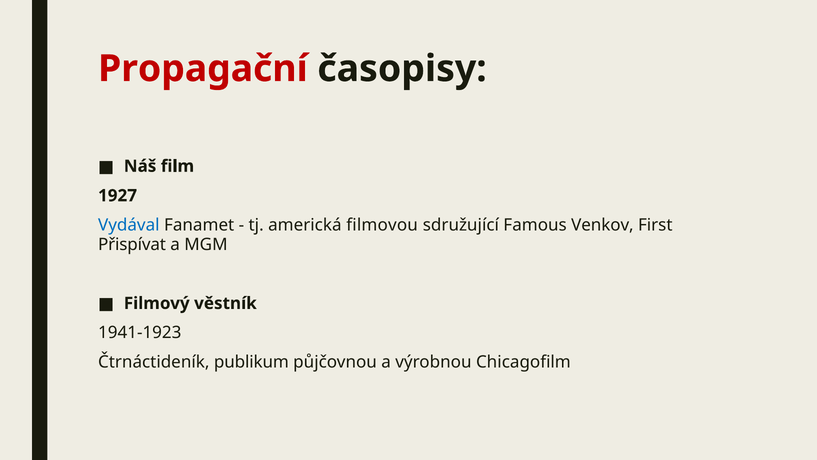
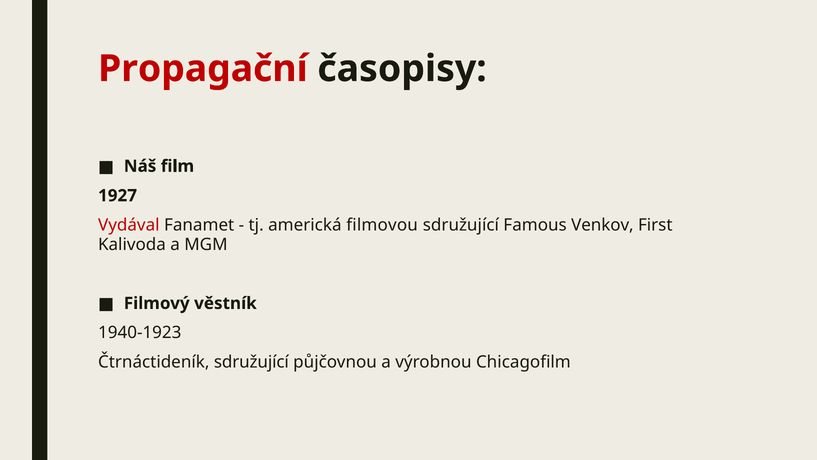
Vydával colour: blue -> red
Přispívat: Přispívat -> Kalivoda
1941-1923: 1941-1923 -> 1940-1923
Čtrnáctideník publikum: publikum -> sdružující
